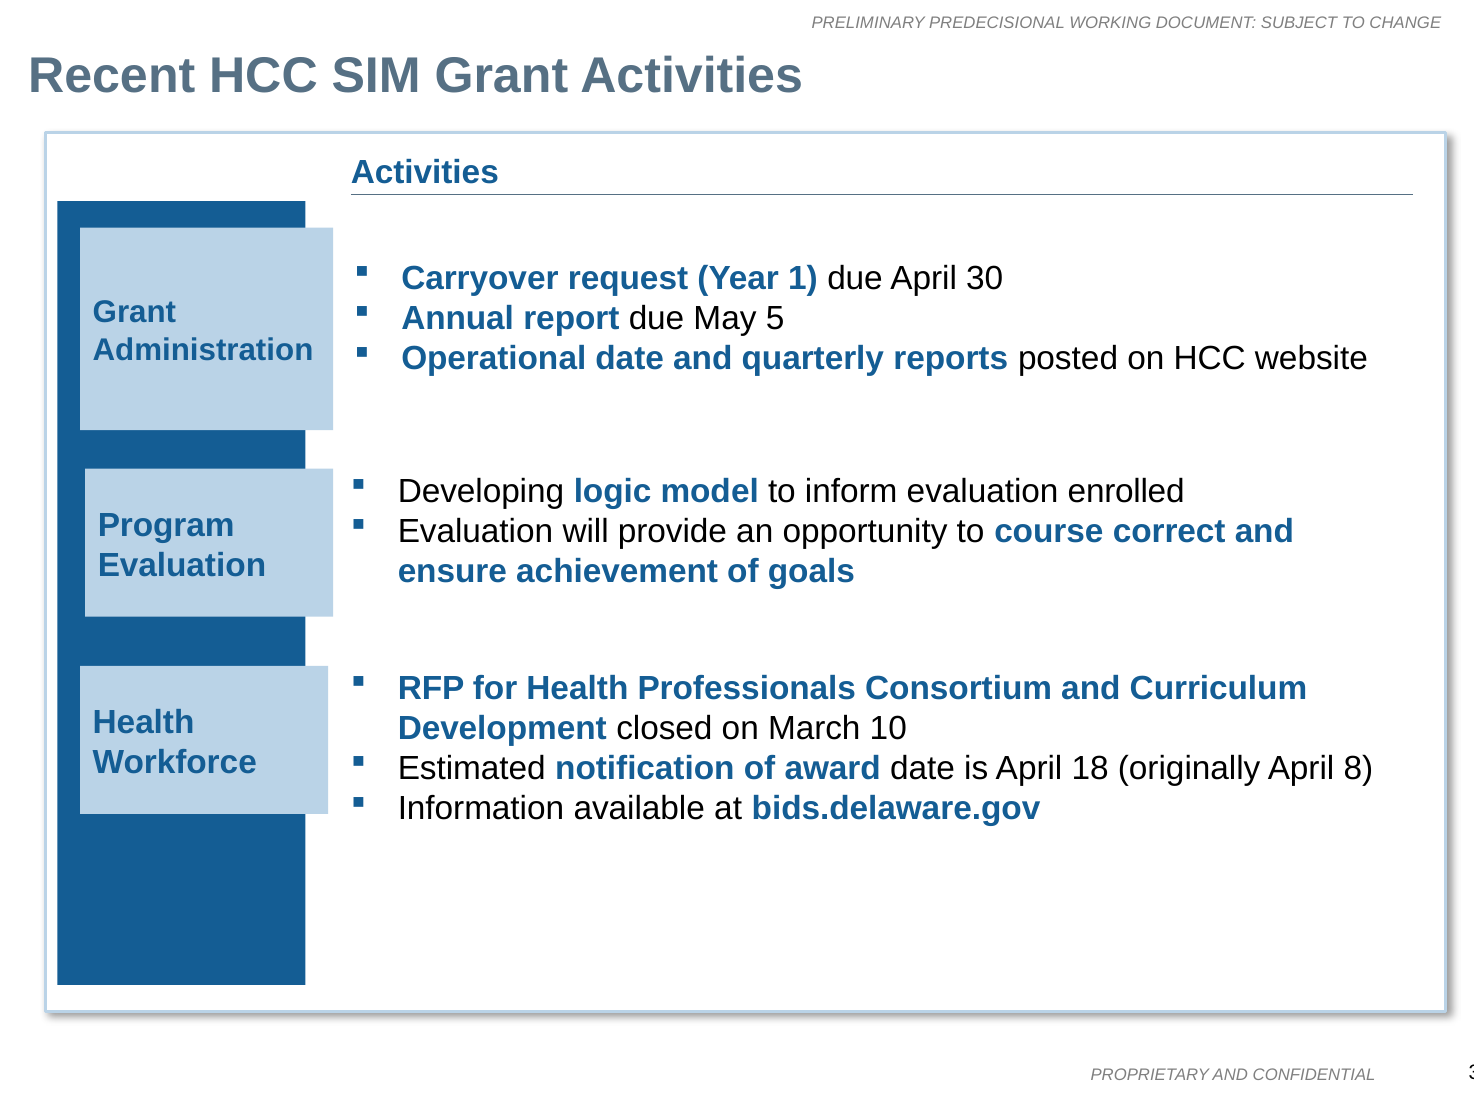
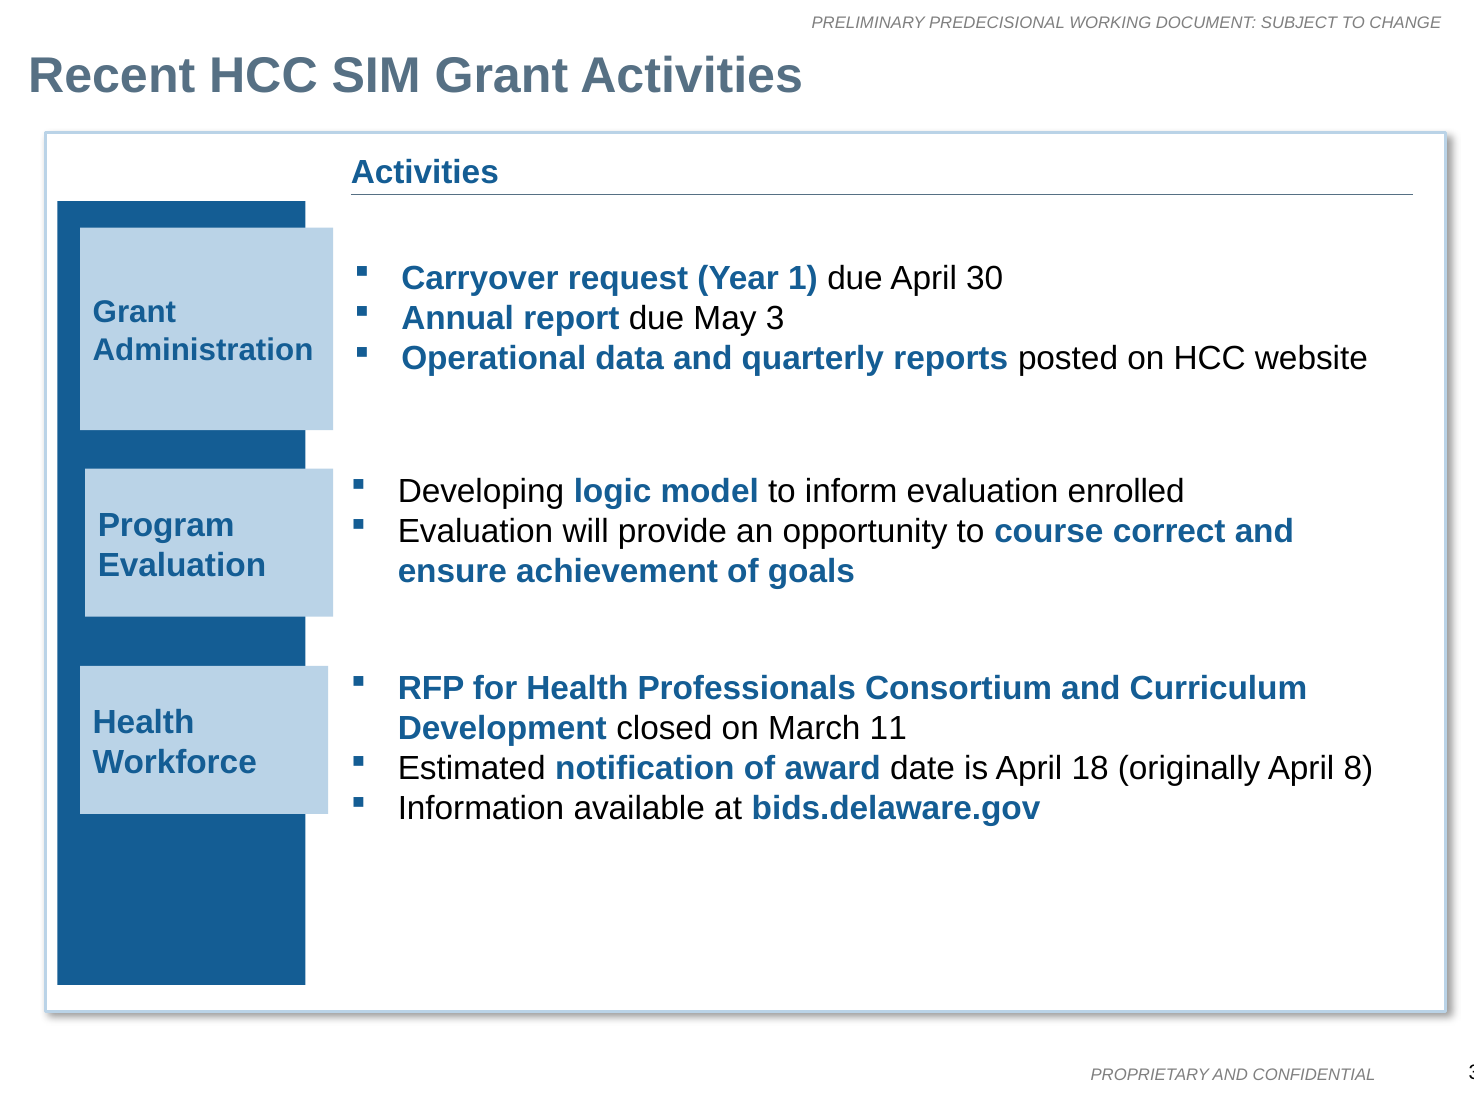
May 5: 5 -> 3
Operational date: date -> data
10: 10 -> 11
